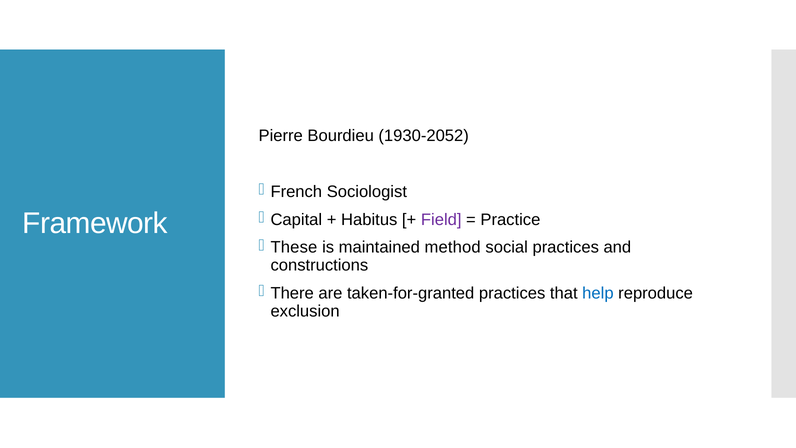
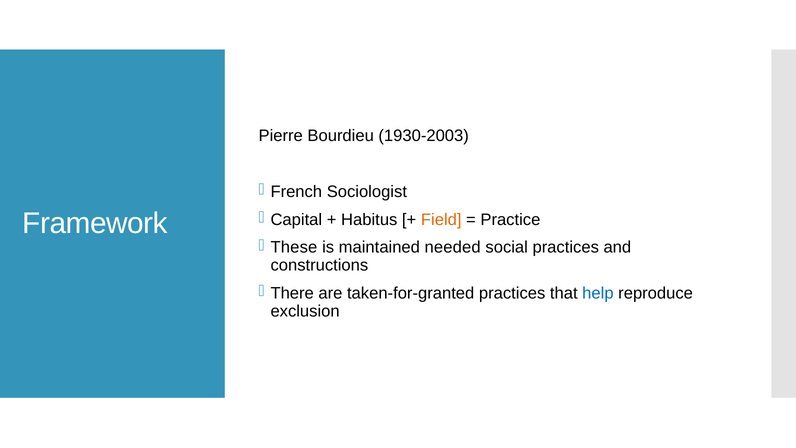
1930-2052: 1930-2052 -> 1930-2003
Field colour: purple -> orange
method: method -> needed
